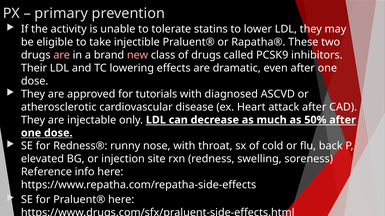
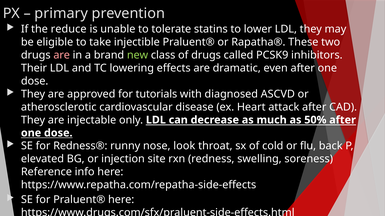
activity: activity -> reduce
new colour: pink -> light green
nose with: with -> look
